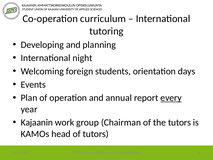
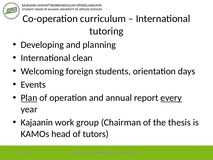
night: night -> clean
Plan underline: none -> present
the tutors: tutors -> thesis
